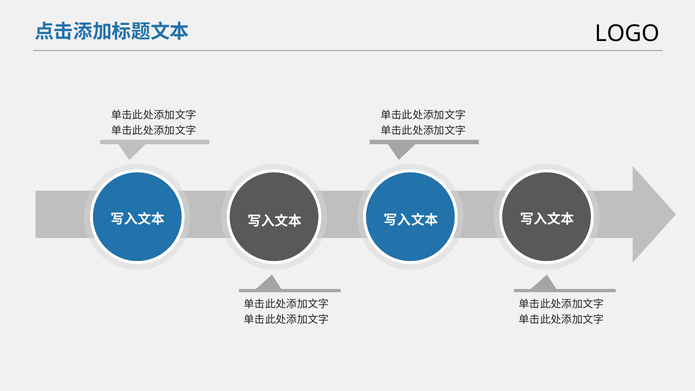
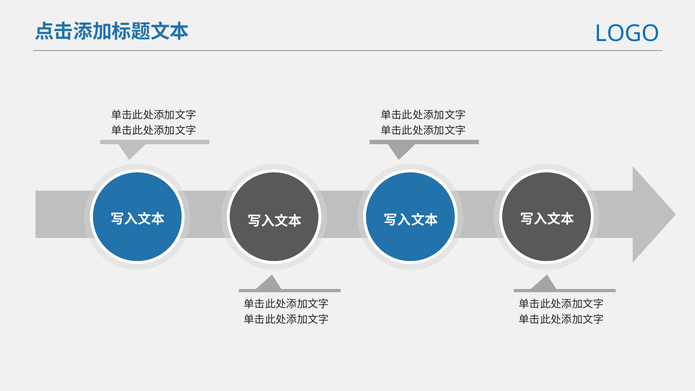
LOGO colour: black -> blue
